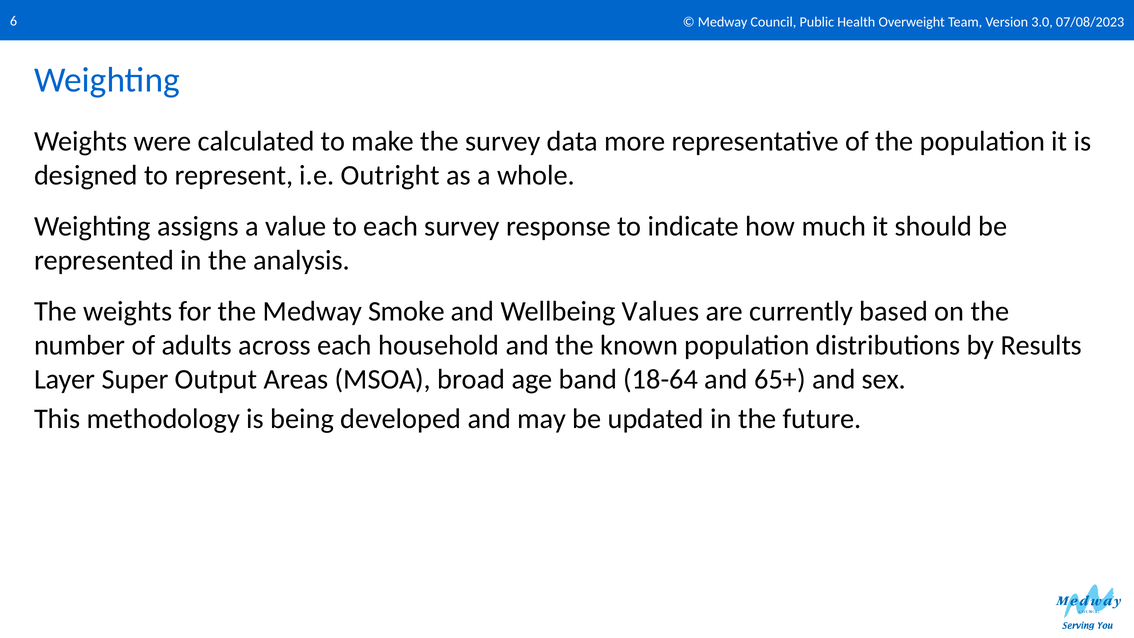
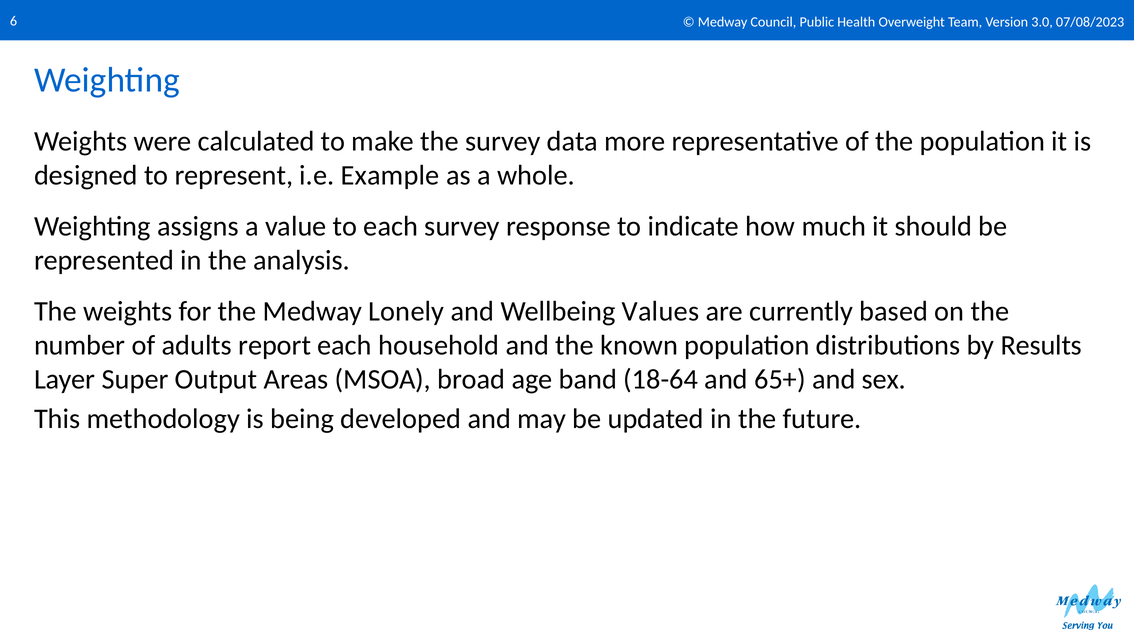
Outright: Outright -> Example
Smoke: Smoke -> Lonely
across: across -> report
